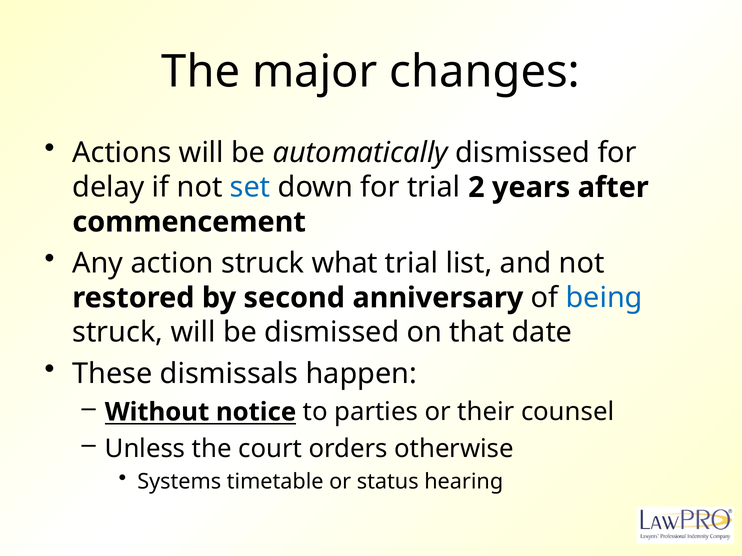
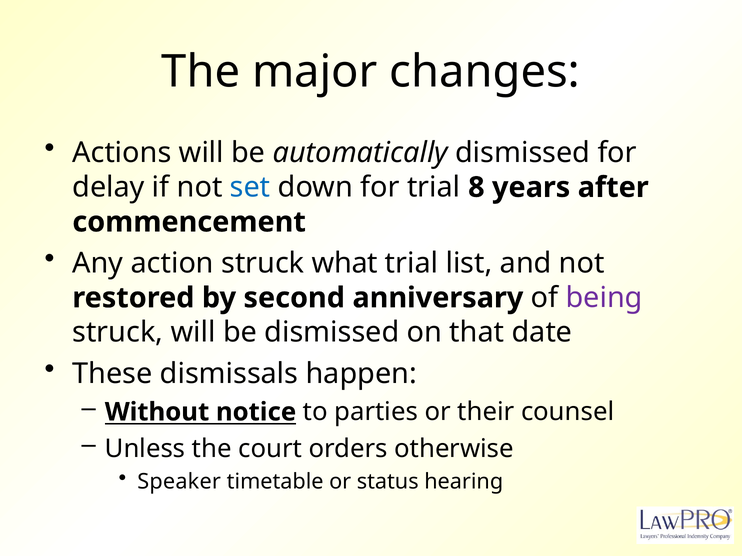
2: 2 -> 8
being colour: blue -> purple
Systems: Systems -> Speaker
